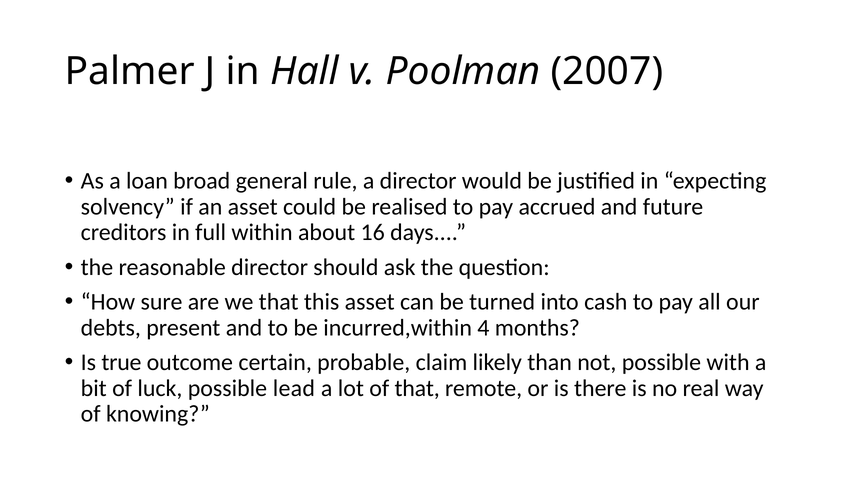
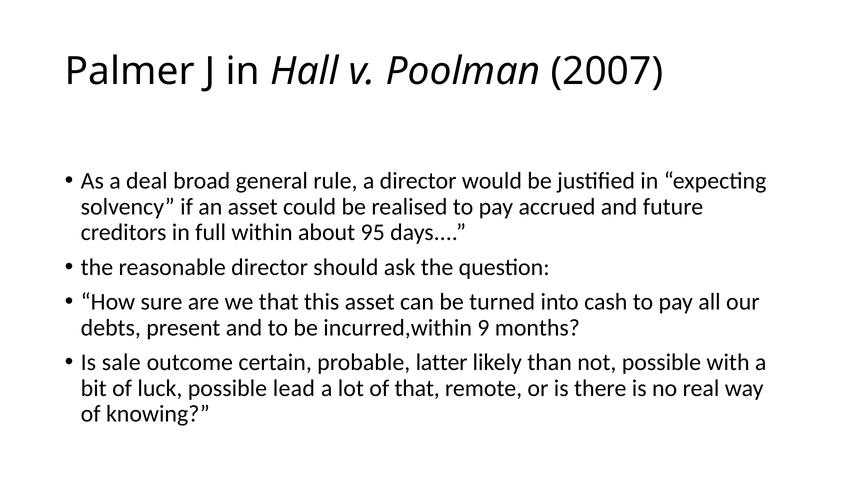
loan: loan -> deal
16: 16 -> 95
4: 4 -> 9
true: true -> sale
claim: claim -> latter
